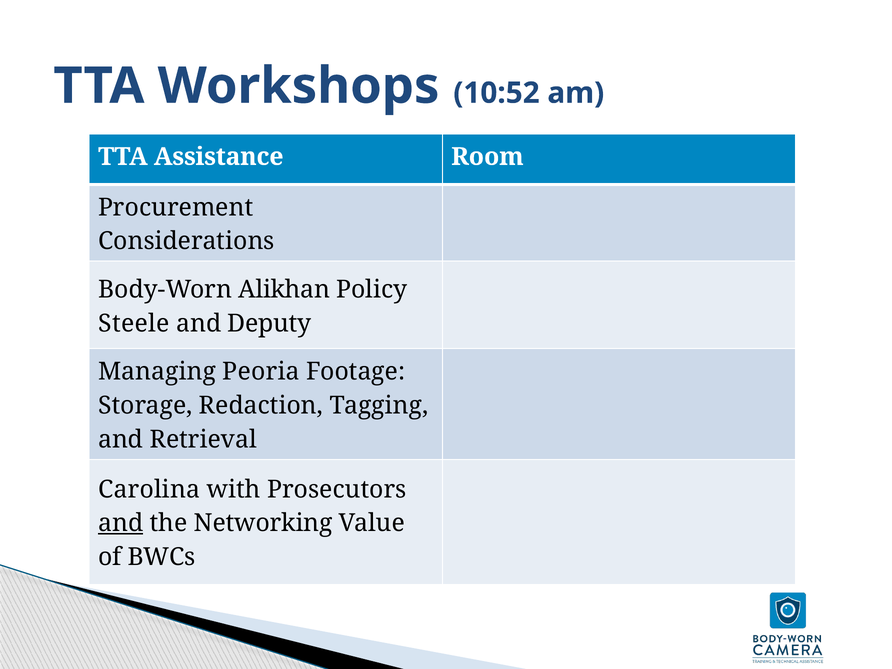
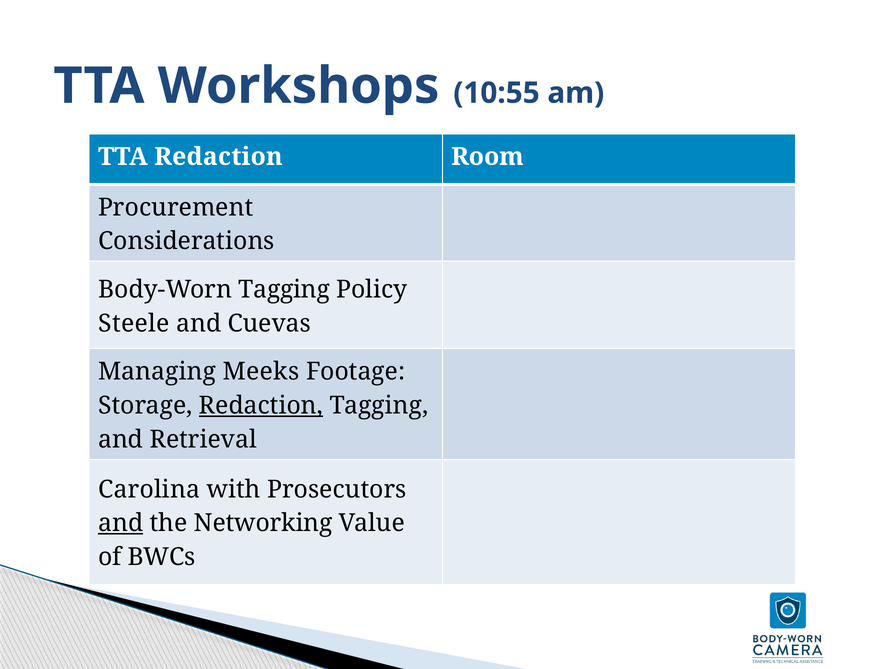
10:52: 10:52 -> 10:55
TTA Assistance: Assistance -> Redaction
Body-Worn Alikhan: Alikhan -> Tagging
Deputy: Deputy -> Cuevas
Peoria: Peoria -> Meeks
Redaction at (261, 405) underline: none -> present
